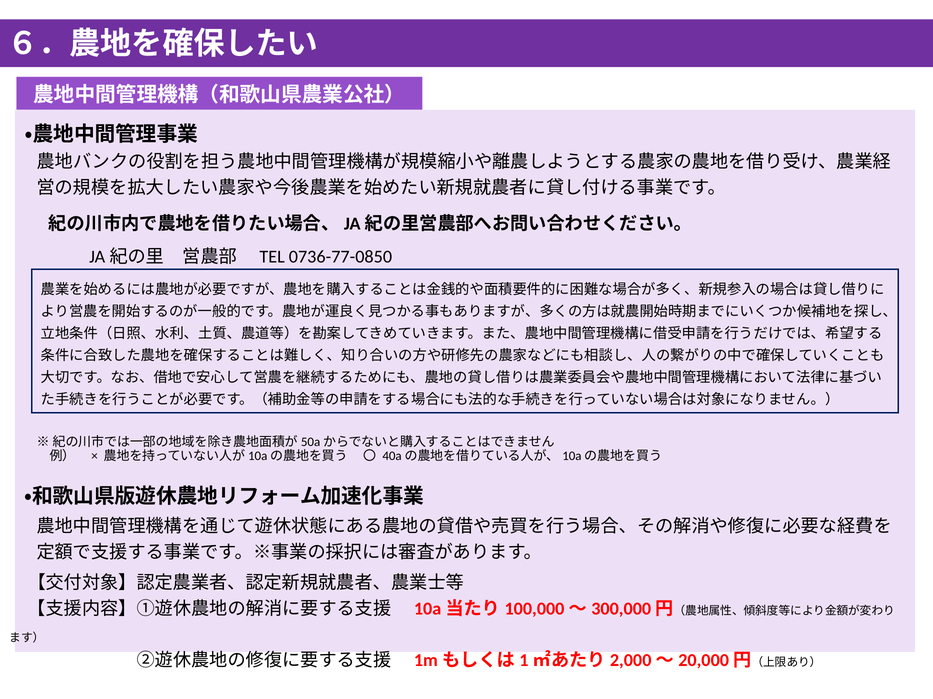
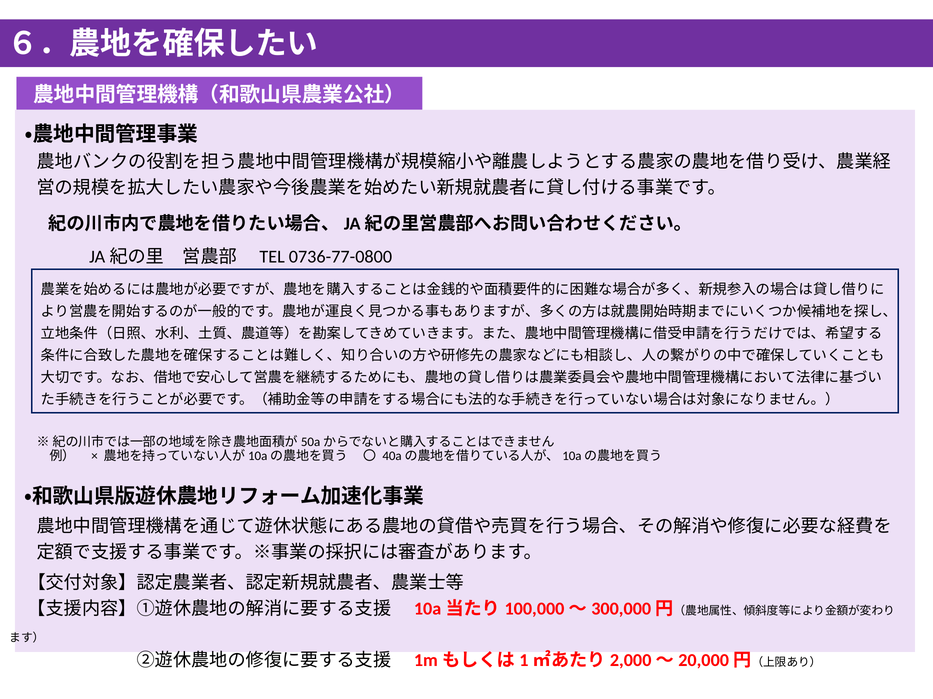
0736-77-0850: 0736-77-0850 -> 0736-77-0800
